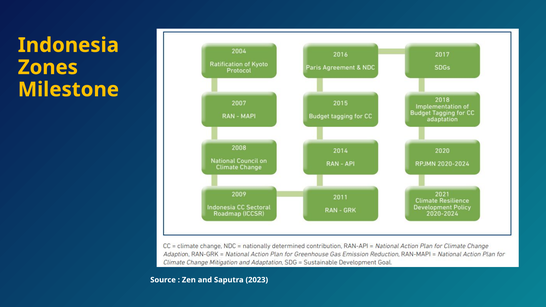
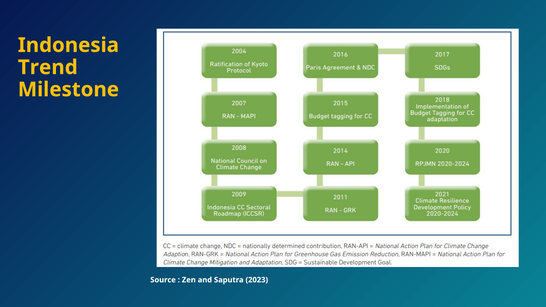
Zones: Zones -> Trend
